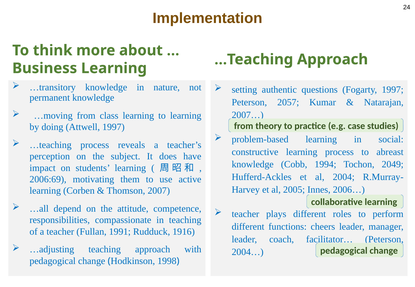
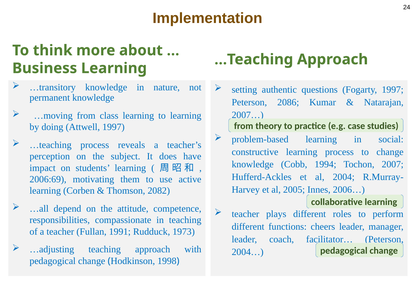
2057: 2057 -> 2086
to abreast: abreast -> change
2049: 2049 -> 2007
2007: 2007 -> 2082
1916: 1916 -> 1973
